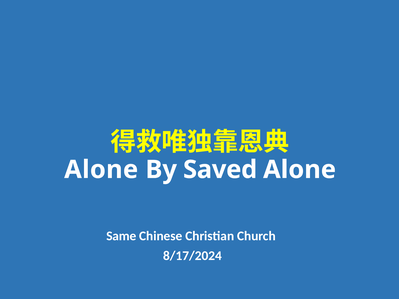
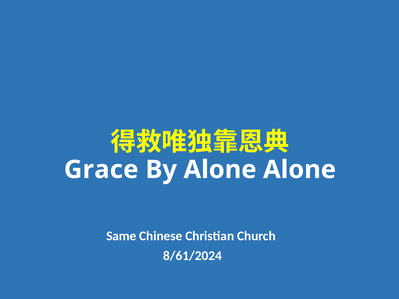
Alone at (101, 170): Alone -> Grace
By Saved: Saved -> Alone
8/17/2024: 8/17/2024 -> 8/61/2024
